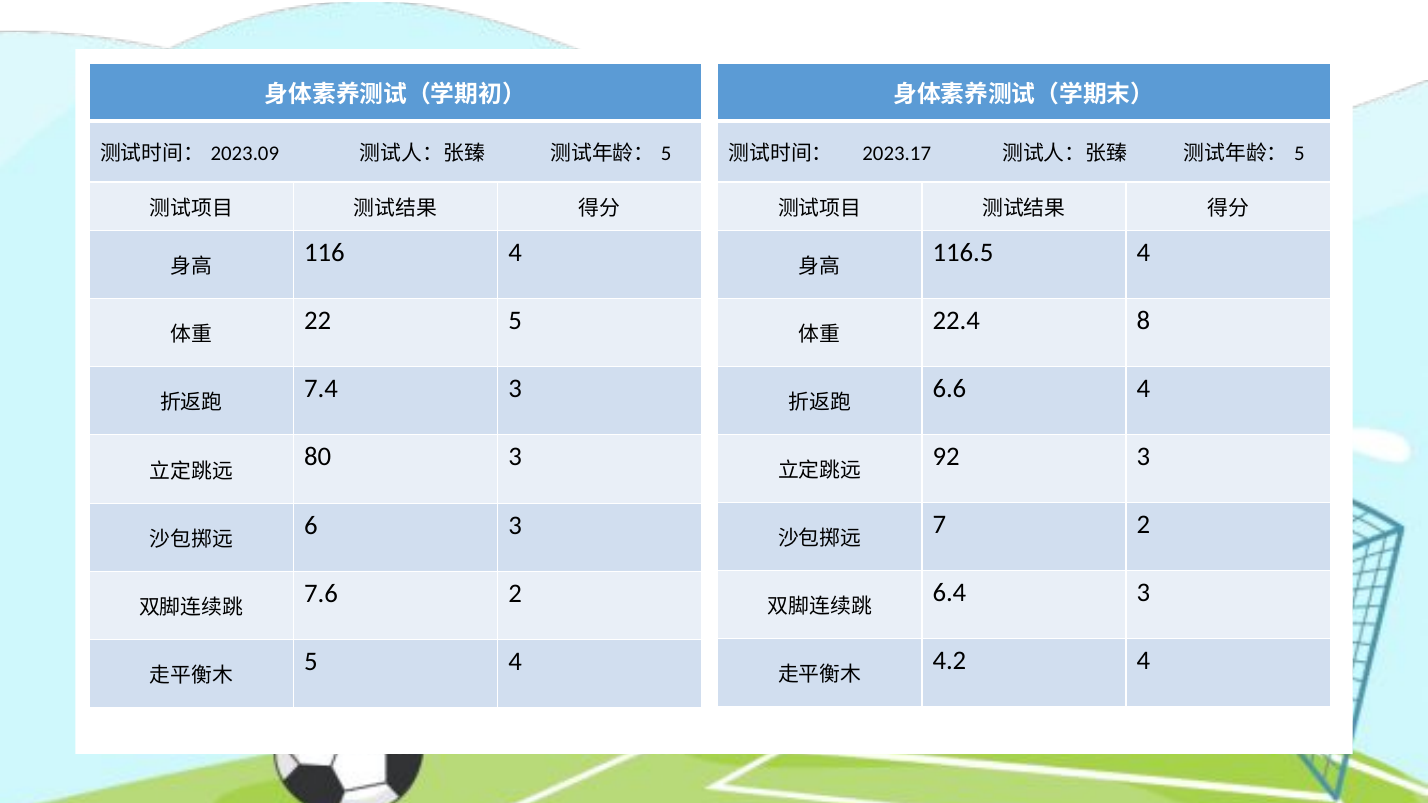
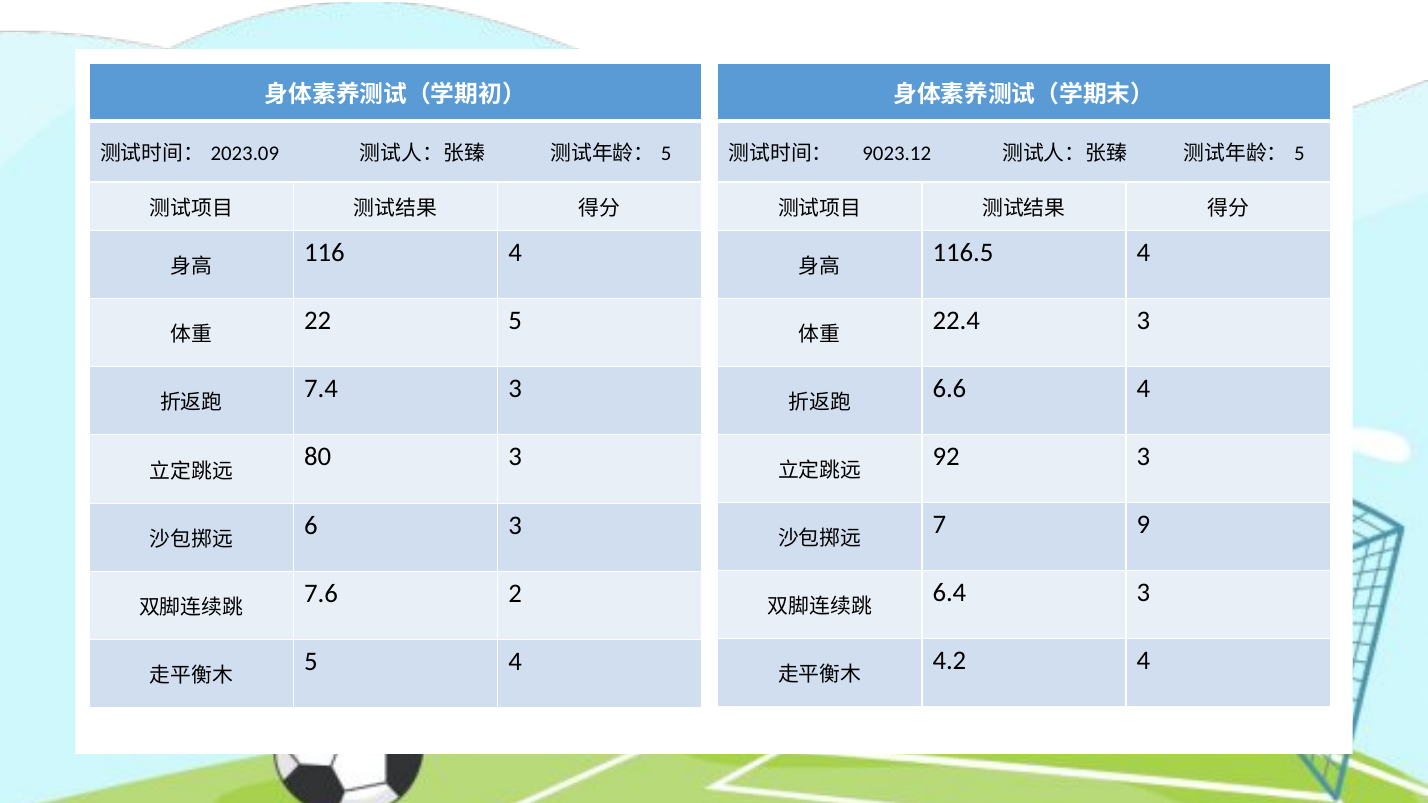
2023.17: 2023.17 -> 9023.12
22.4 8: 8 -> 3
7 2: 2 -> 9
